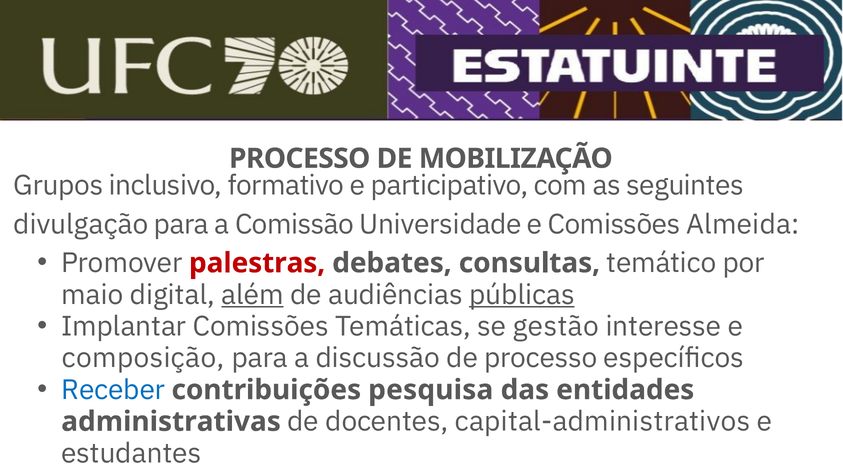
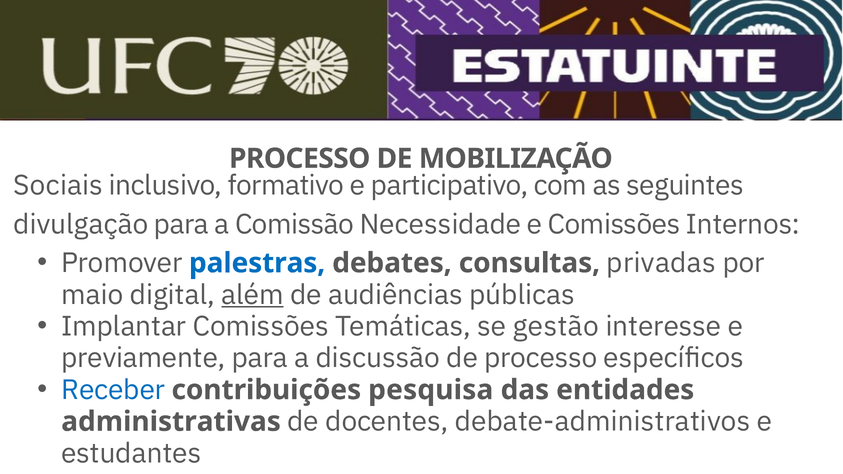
Grupos: Grupos -> Sociais
Universidade: Universidade -> Necessidade
Almeida: Almeida -> Internos
palestras colour: red -> blue
temático: temático -> privadas
públicas underline: present -> none
composição: composição -> previamente
capital-administrativos: capital-administrativos -> debate-administrativos
